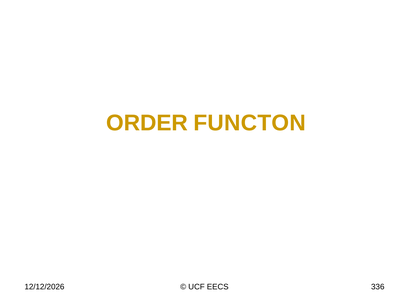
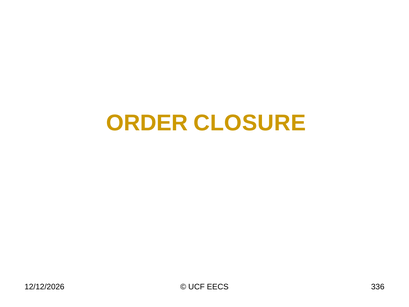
FUNCTON: FUNCTON -> CLOSURE
